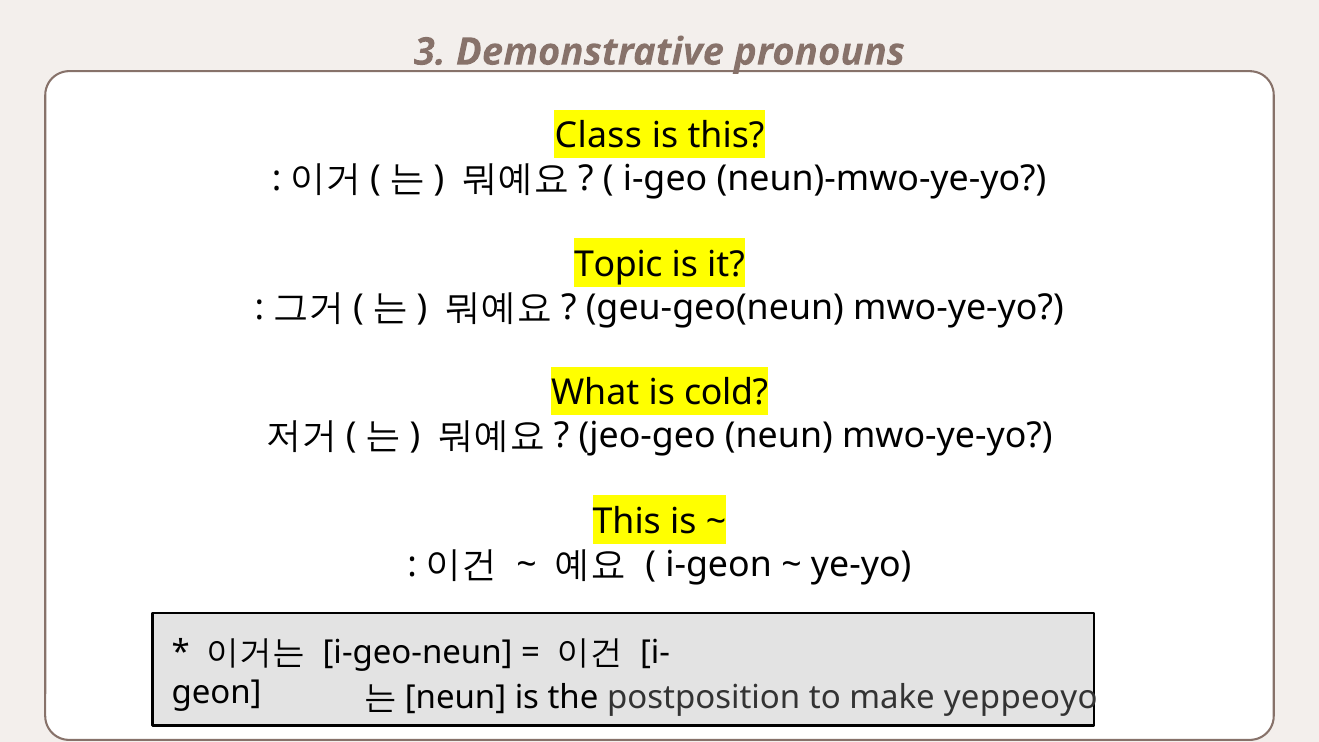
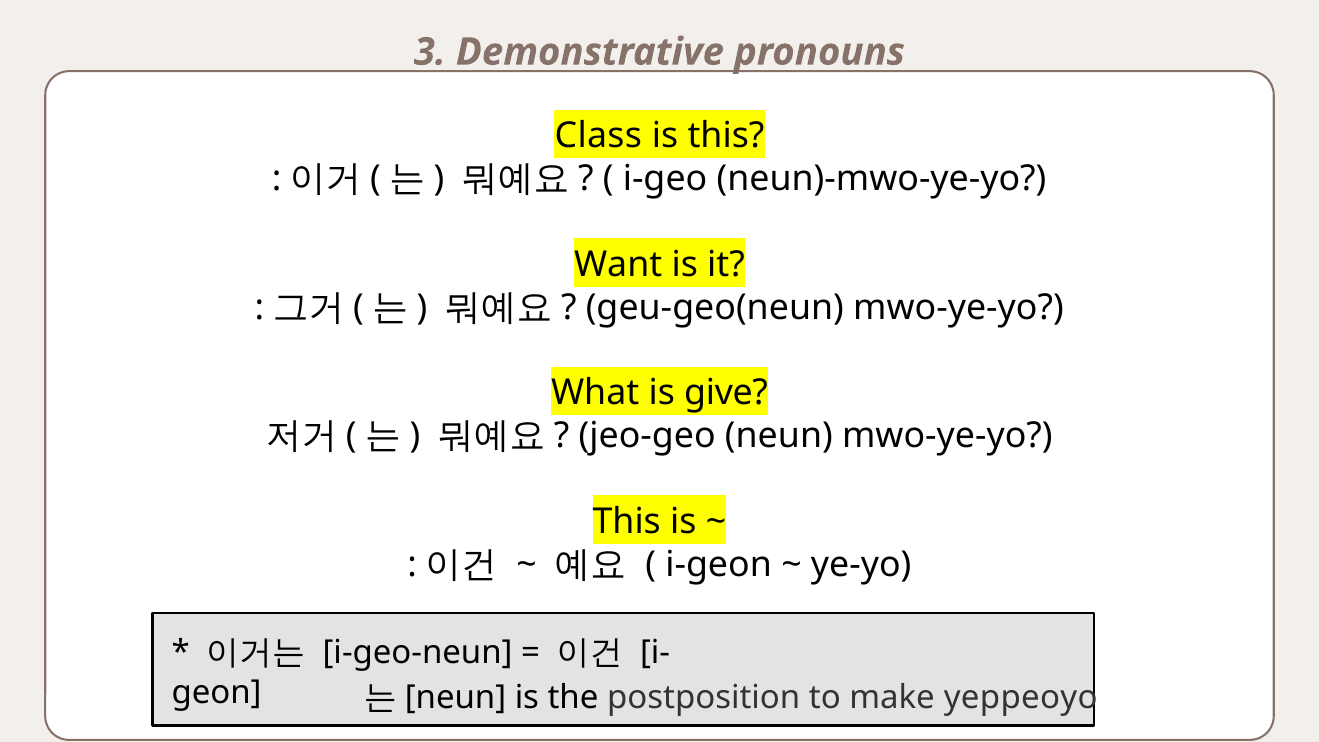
Topic: Topic -> Want
cold: cold -> give
